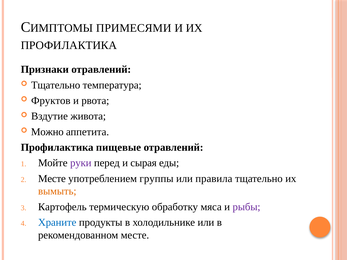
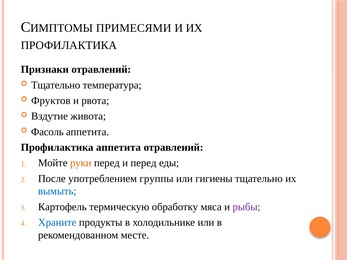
Можно: Можно -> Фасоль
Профилактика пищевые: пищевые -> аппетита
руки colour: purple -> orange
и сырая: сырая -> перед
Месте at (52, 179): Месте -> После
правила: правила -> гигиены
вымыть colour: orange -> blue
